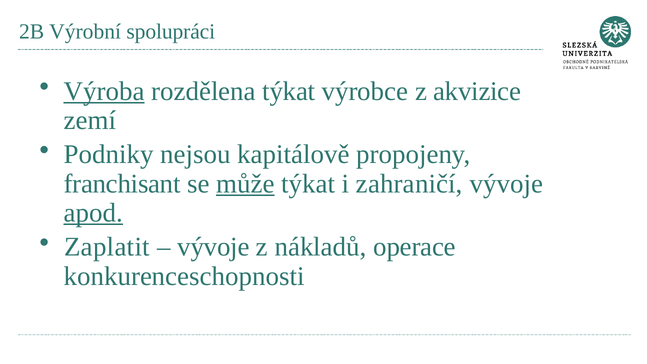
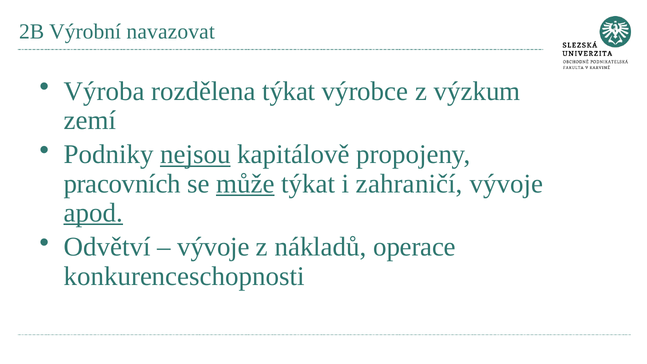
spolupráci: spolupráci -> navazovat
Výroba underline: present -> none
akvizice: akvizice -> výzkum
nejsou underline: none -> present
franchisant: franchisant -> pracovních
Zaplatit: Zaplatit -> Odvětví
